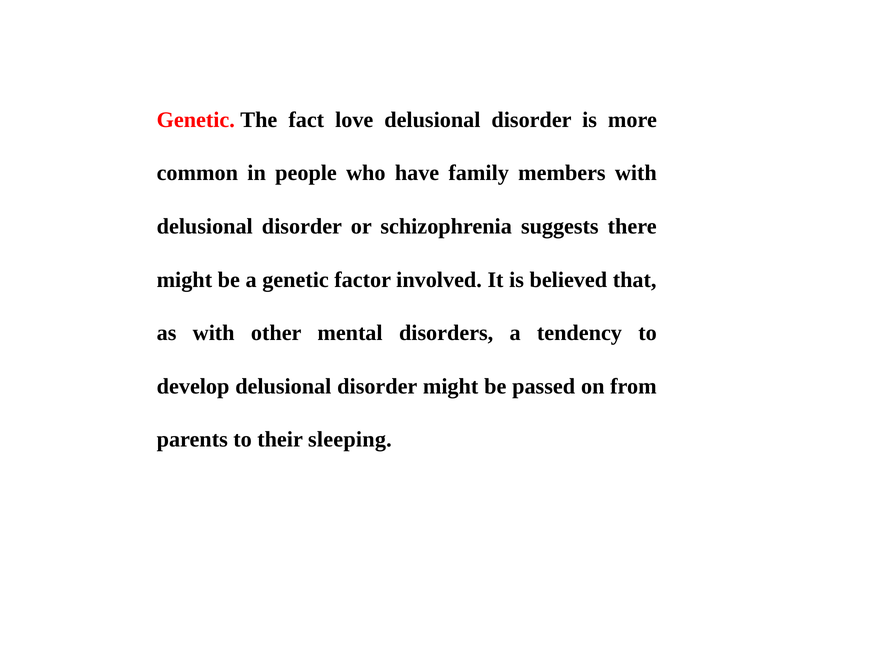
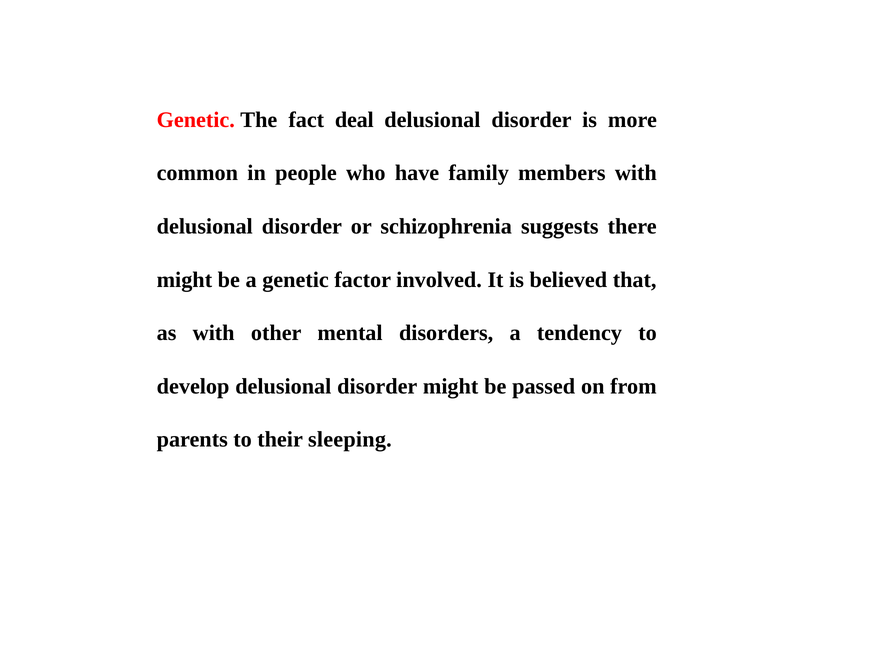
love: love -> deal
